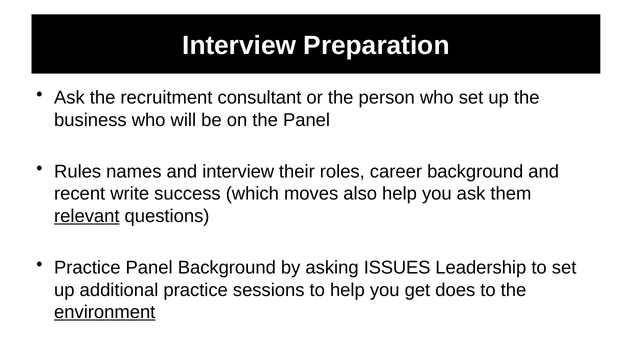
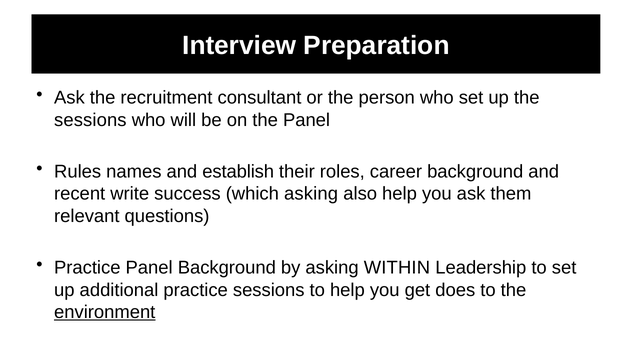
business at (90, 120): business -> sessions
and interview: interview -> establish
which moves: moves -> asking
relevant underline: present -> none
ISSUES: ISSUES -> WITHIN
